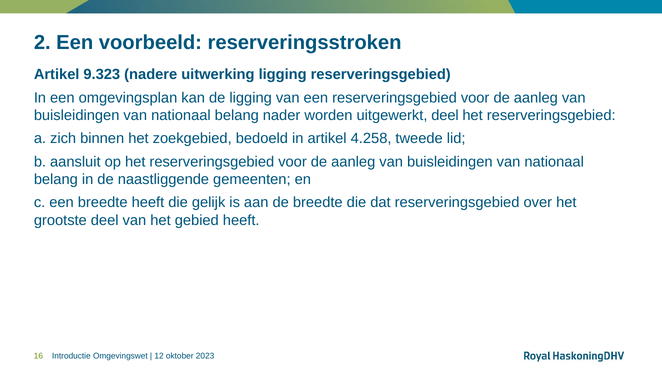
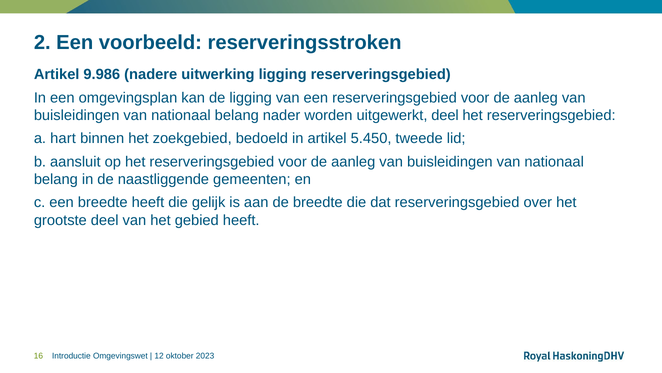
9.323: 9.323 -> 9.986
zich: zich -> hart
4.258: 4.258 -> 5.450
